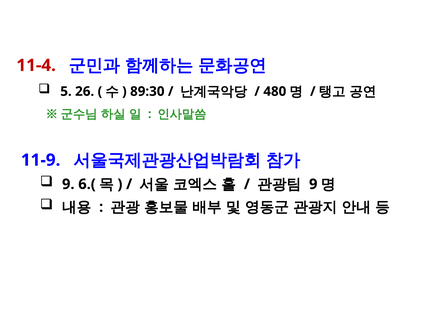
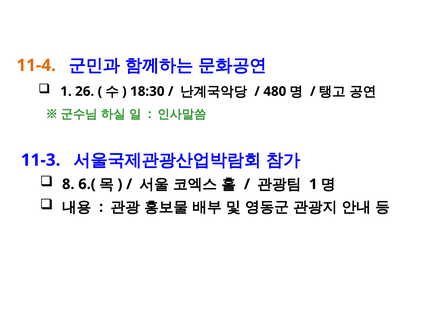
11-4 colour: red -> orange
5 at (66, 91): 5 -> 1
89:30: 89:30 -> 18:30
11-9: 11-9 -> 11-3
9 at (68, 184): 9 -> 8
9 at (313, 184): 9 -> 1
